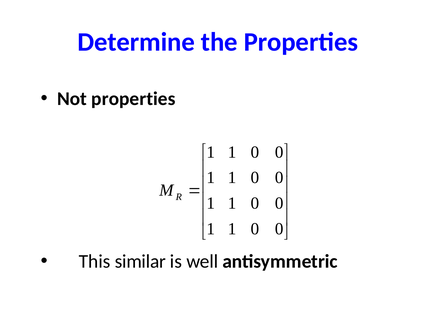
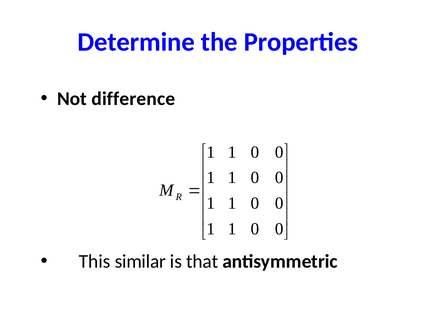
Not properties: properties -> difference
well: well -> that
